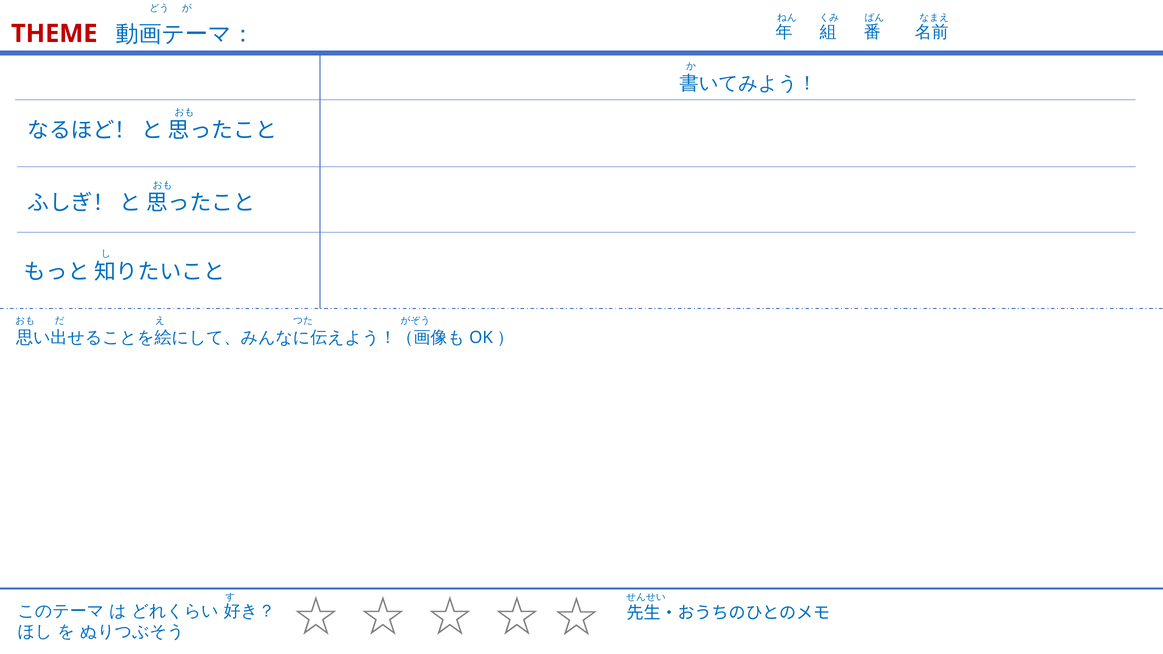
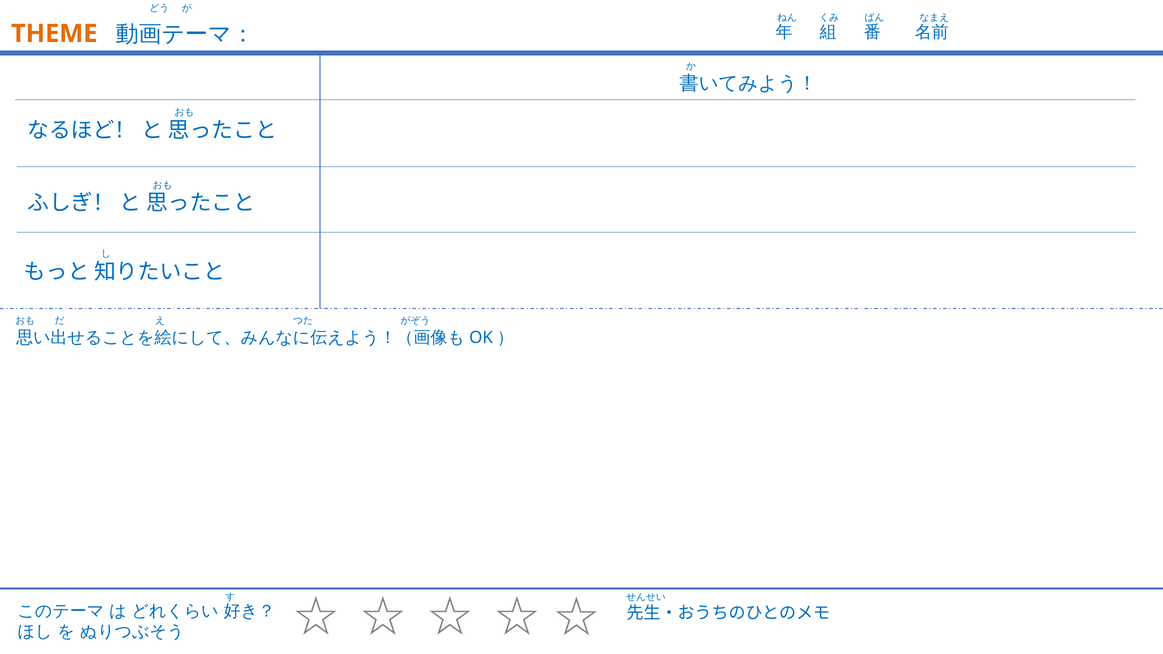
THEME colour: red -> orange
